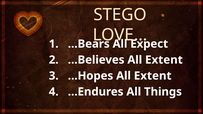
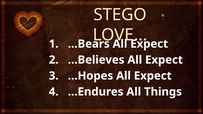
…Believes All Extent: Extent -> Expect
…Hopes All Extent: Extent -> Expect
